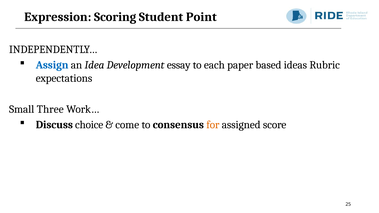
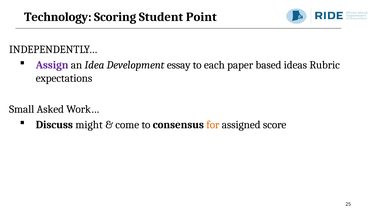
Expression: Expression -> Technology
Assign colour: blue -> purple
Three: Three -> Asked
choice: choice -> might
